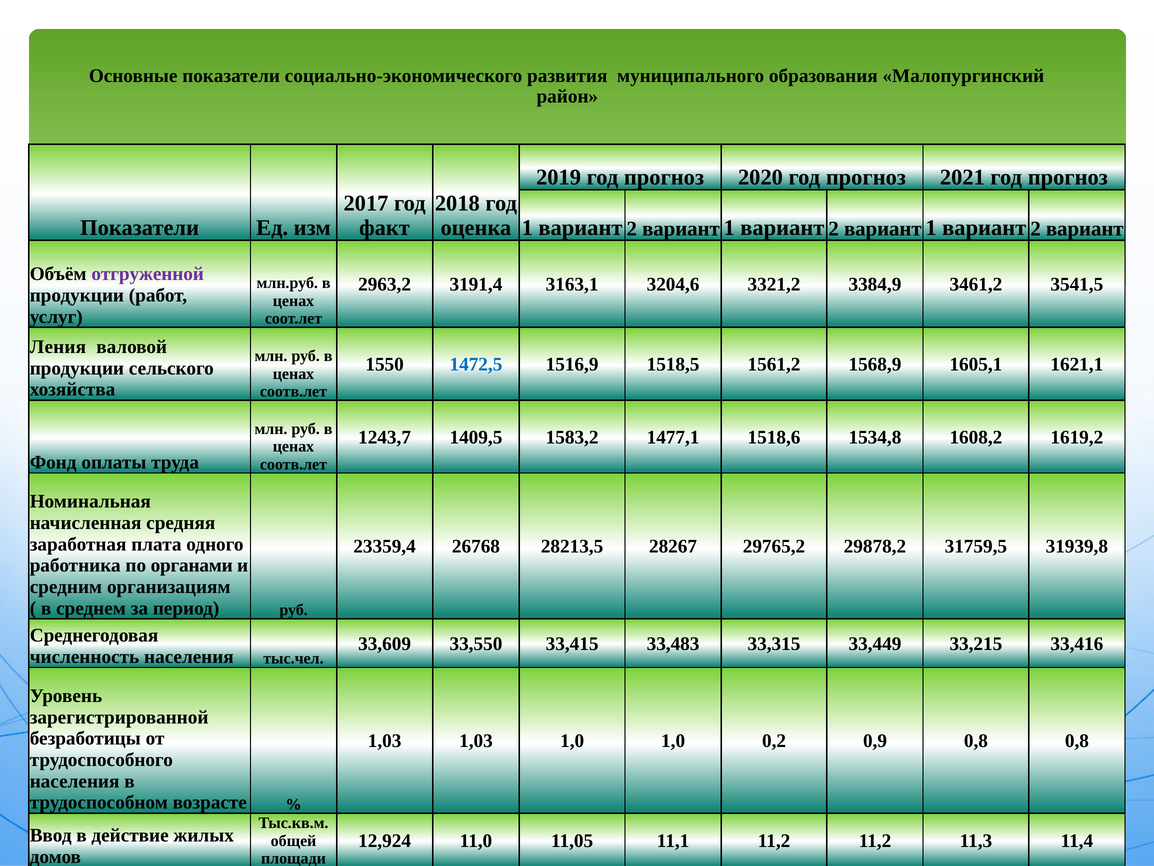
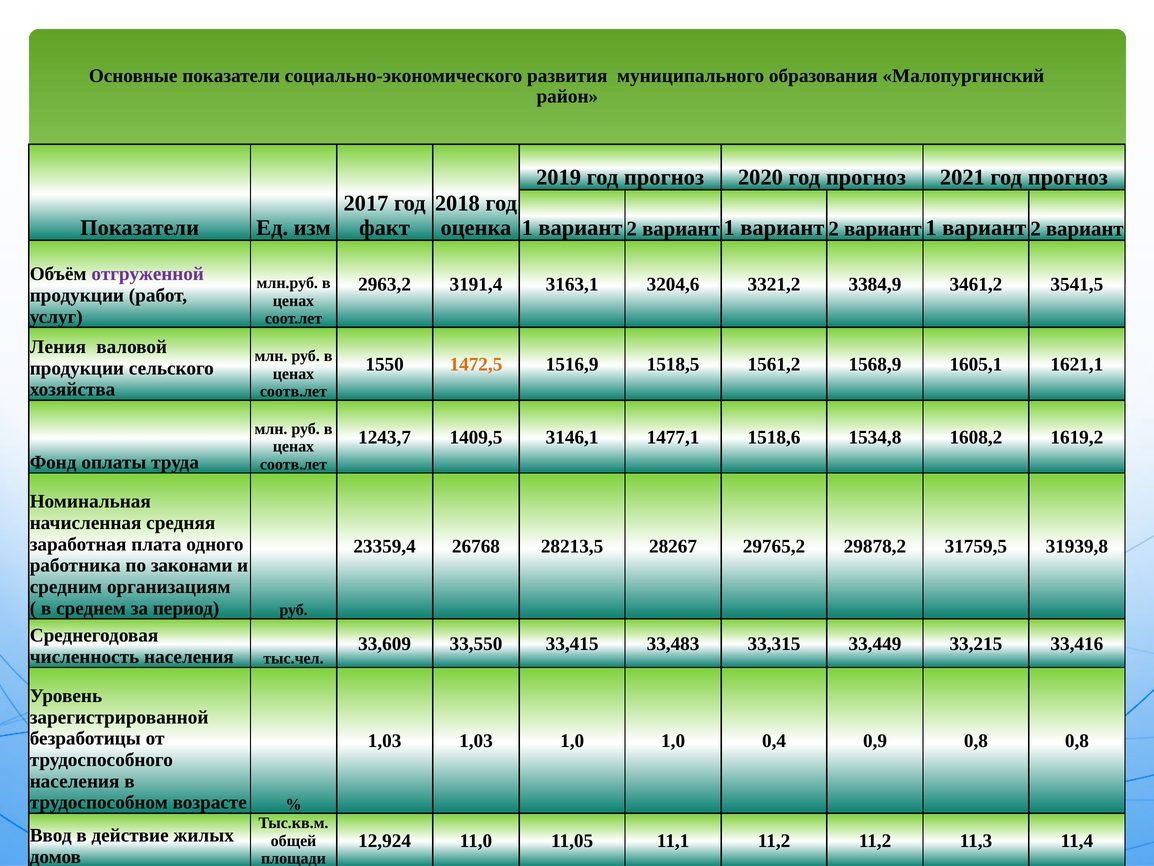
1472,5 colour: blue -> orange
1583,2: 1583,2 -> 3146,1
органами: органами -> законами
0,2: 0,2 -> 0,4
